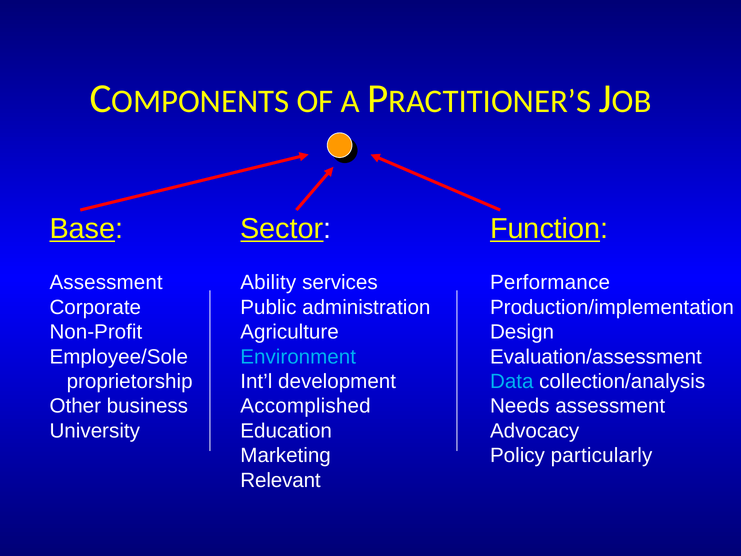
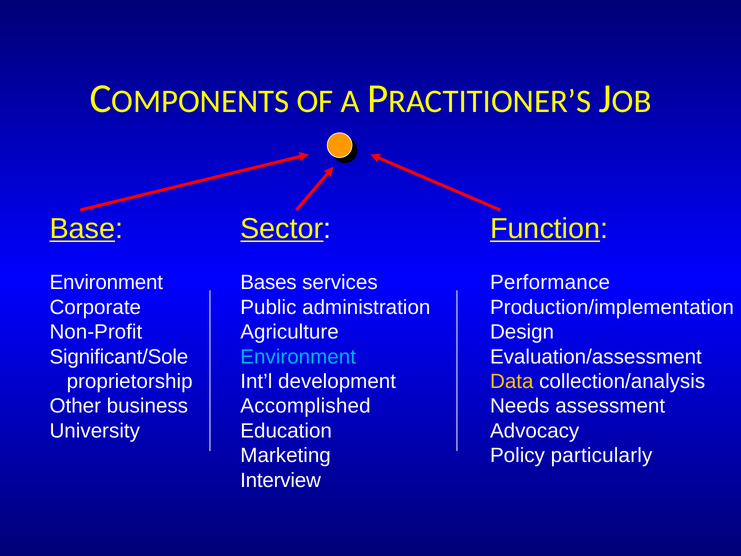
Assessment at (106, 282): Assessment -> Environment
Ability: Ability -> Bases
Employee/Sole: Employee/Sole -> Significant/Sole
Data colour: light blue -> yellow
Relevant: Relevant -> Interview
